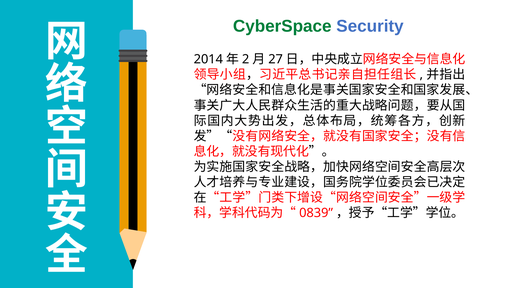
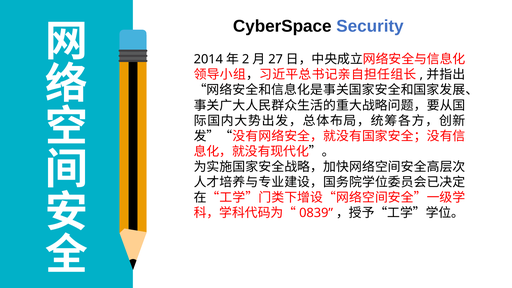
CyberSpace colour: green -> black
